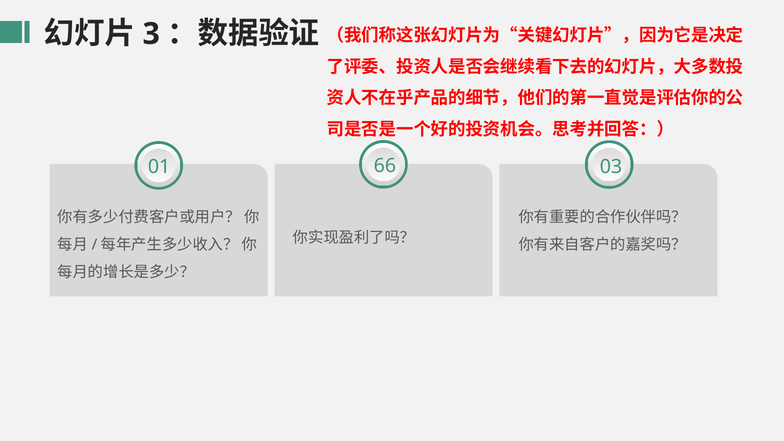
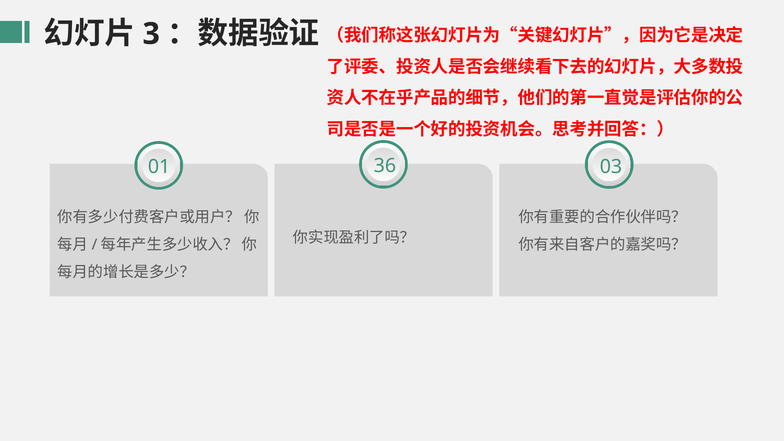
66: 66 -> 36
